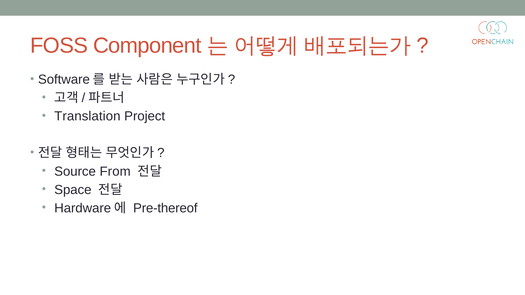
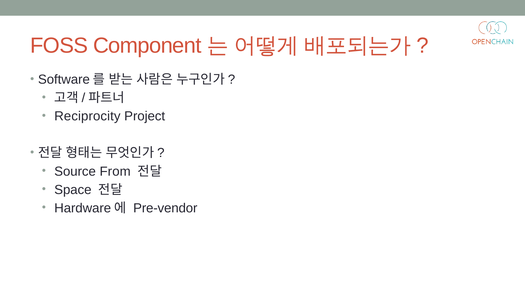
Translation: Translation -> Reciprocity
Pre-thereof: Pre-thereof -> Pre-vendor
